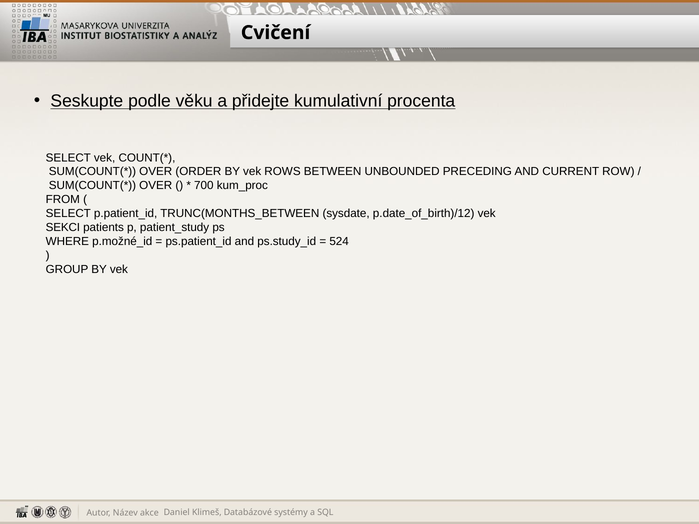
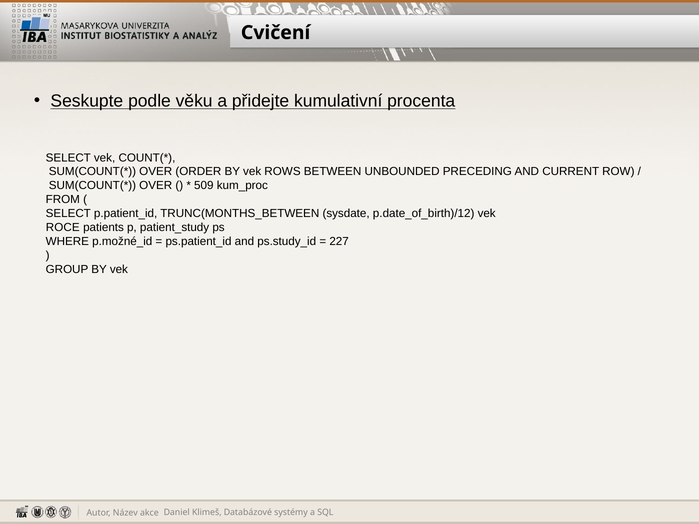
700: 700 -> 509
SEKCI: SEKCI -> ROCE
524: 524 -> 227
